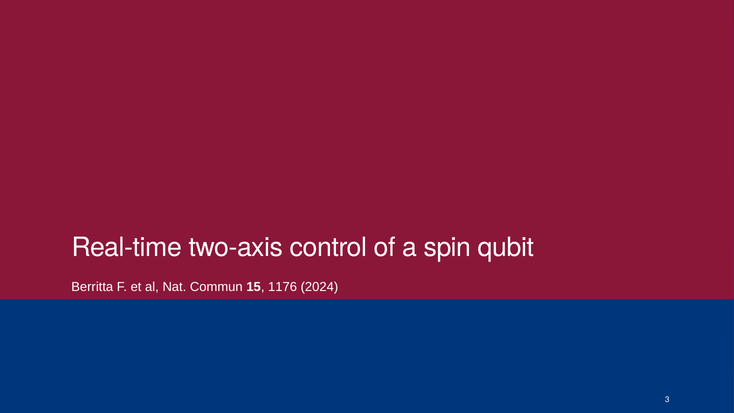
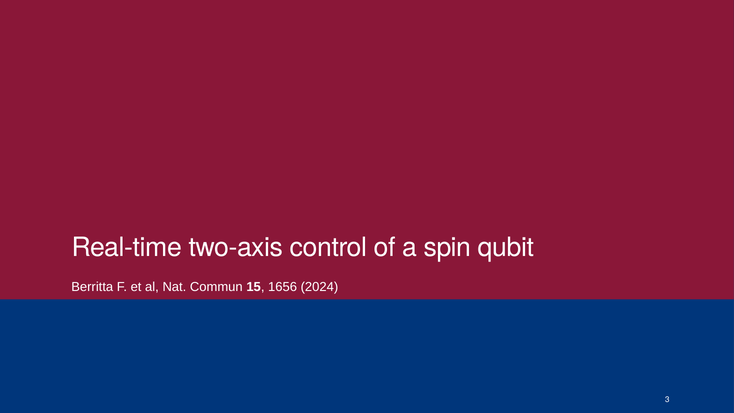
1176: 1176 -> 1656
